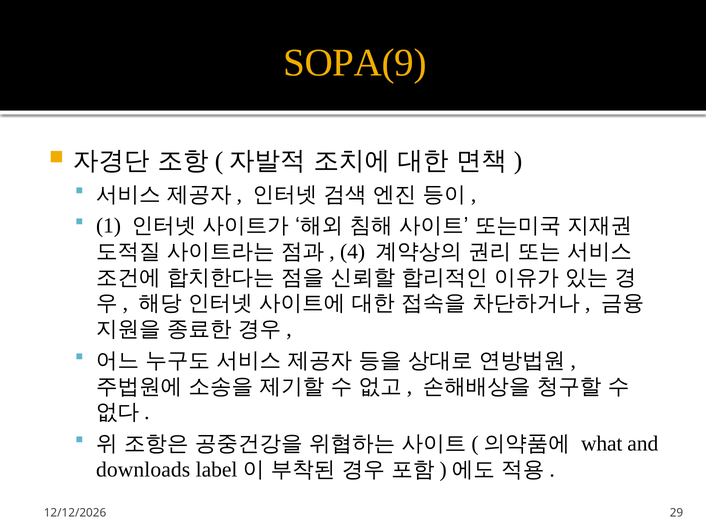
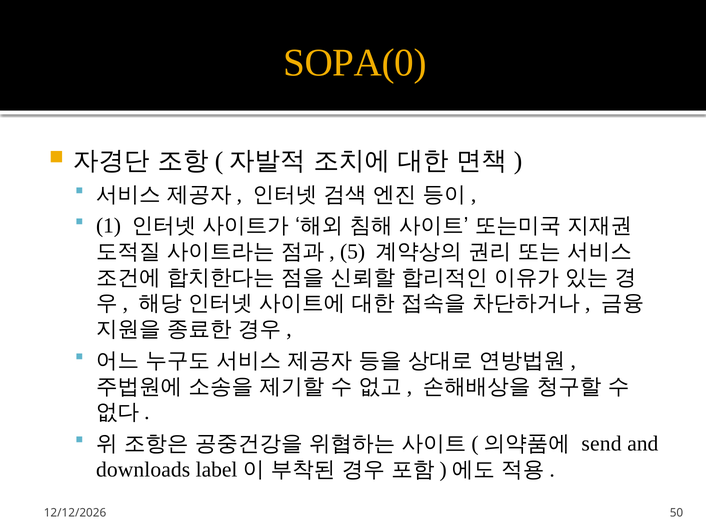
SOPA(9: SOPA(9 -> SOPA(0
4: 4 -> 5
what: what -> send
29: 29 -> 50
